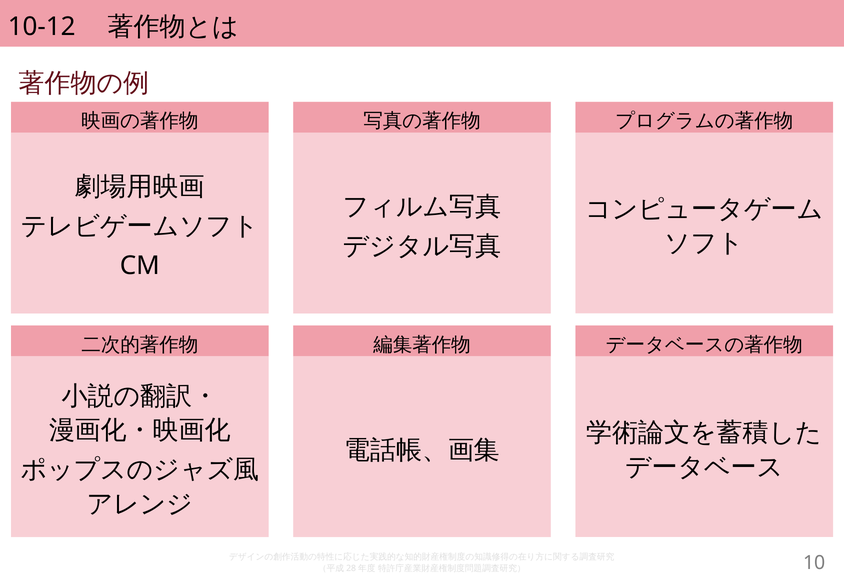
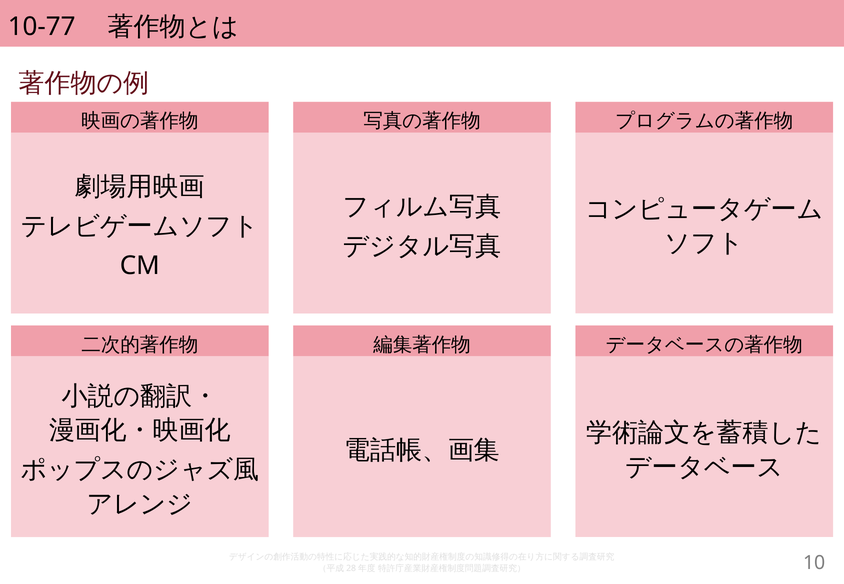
10-12: 10-12 -> 10-77
